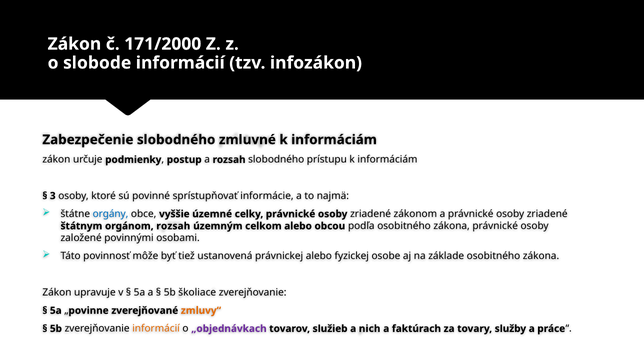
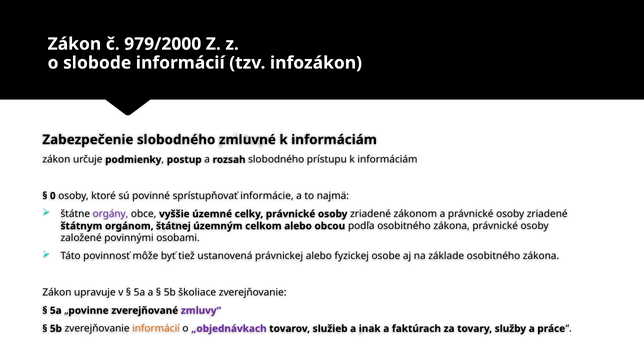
171/2000: 171/2000 -> 979/2000
3: 3 -> 0
orgány colour: blue -> purple
orgánom rozsah: rozsah -> štátnej
zmluvy“ colour: orange -> purple
nich: nich -> inak
